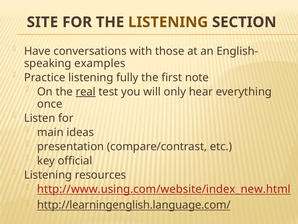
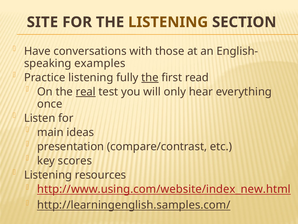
the at (150, 77) underline: none -> present
note: note -> read
official: official -> scores
http://learningenglish.language.com/: http://learningenglish.language.com/ -> http://learningenglish.samples.com/
